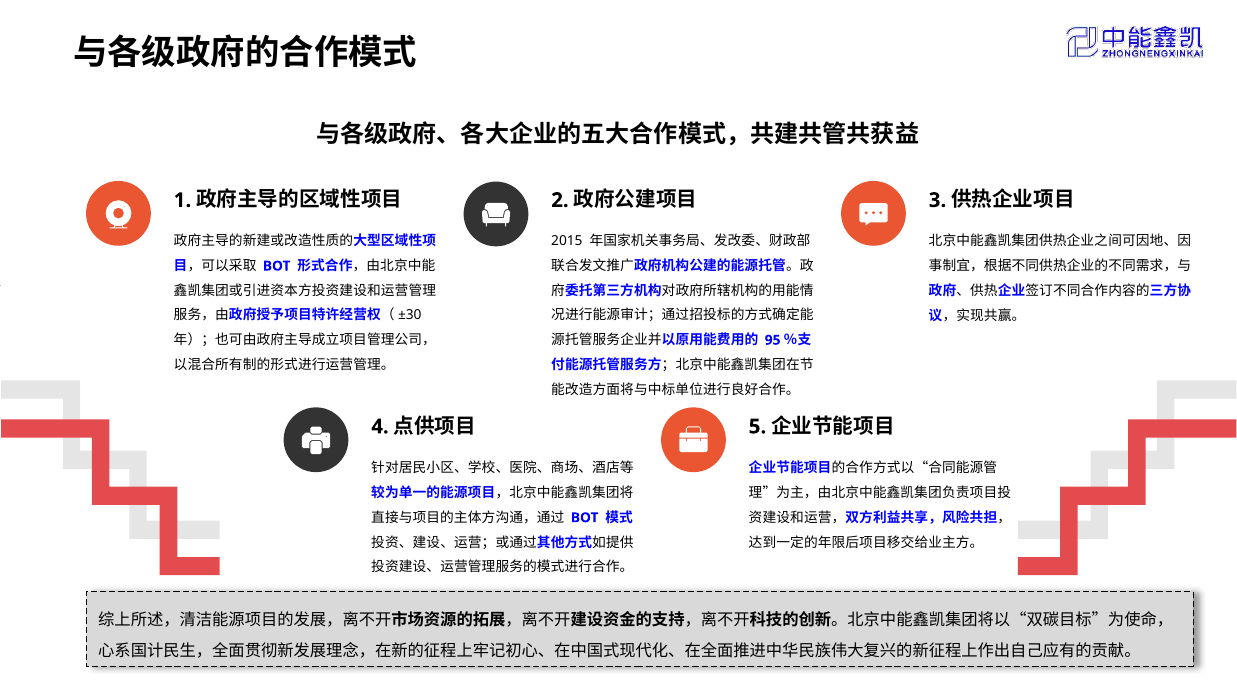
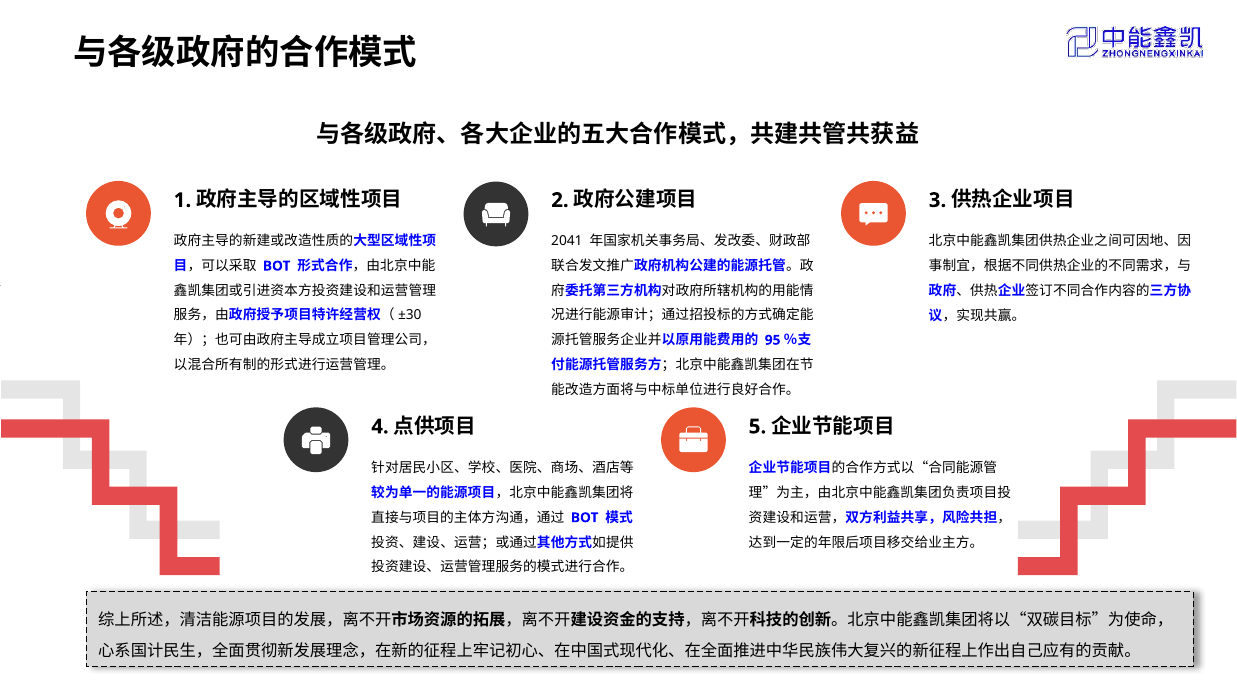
2015: 2015 -> 2041
